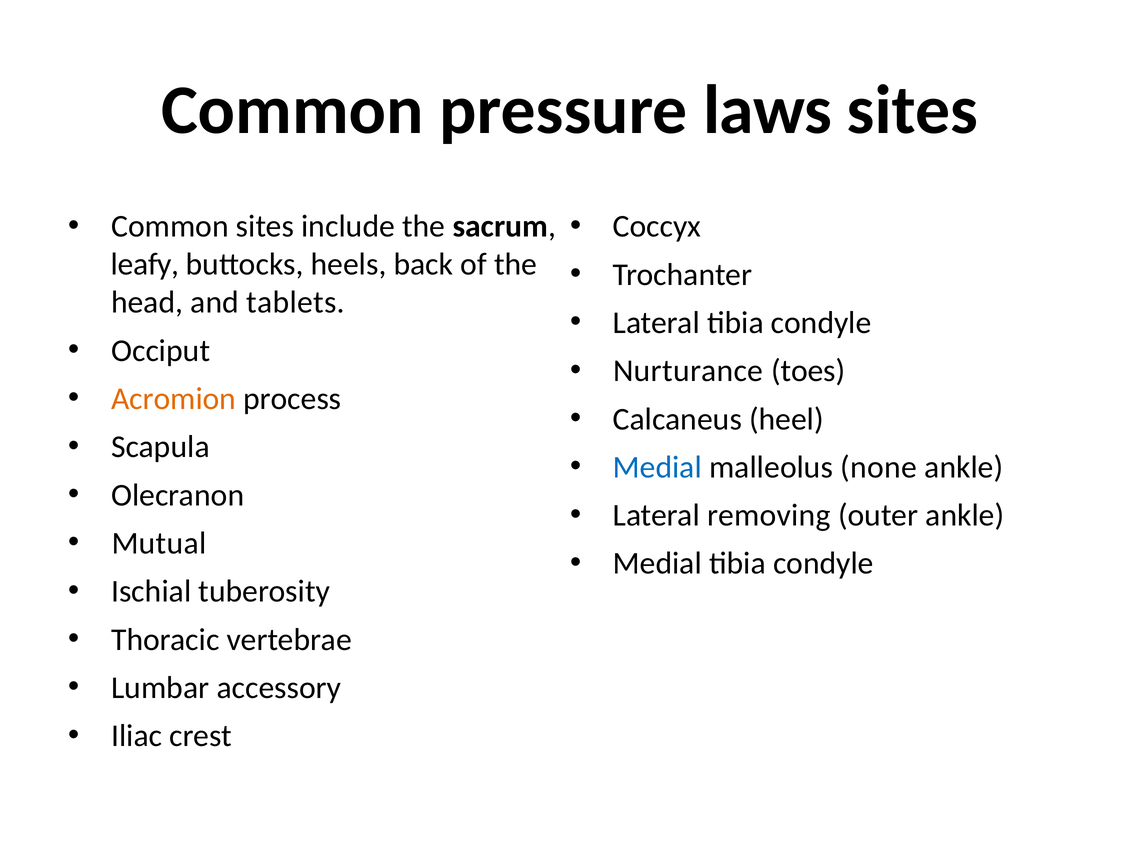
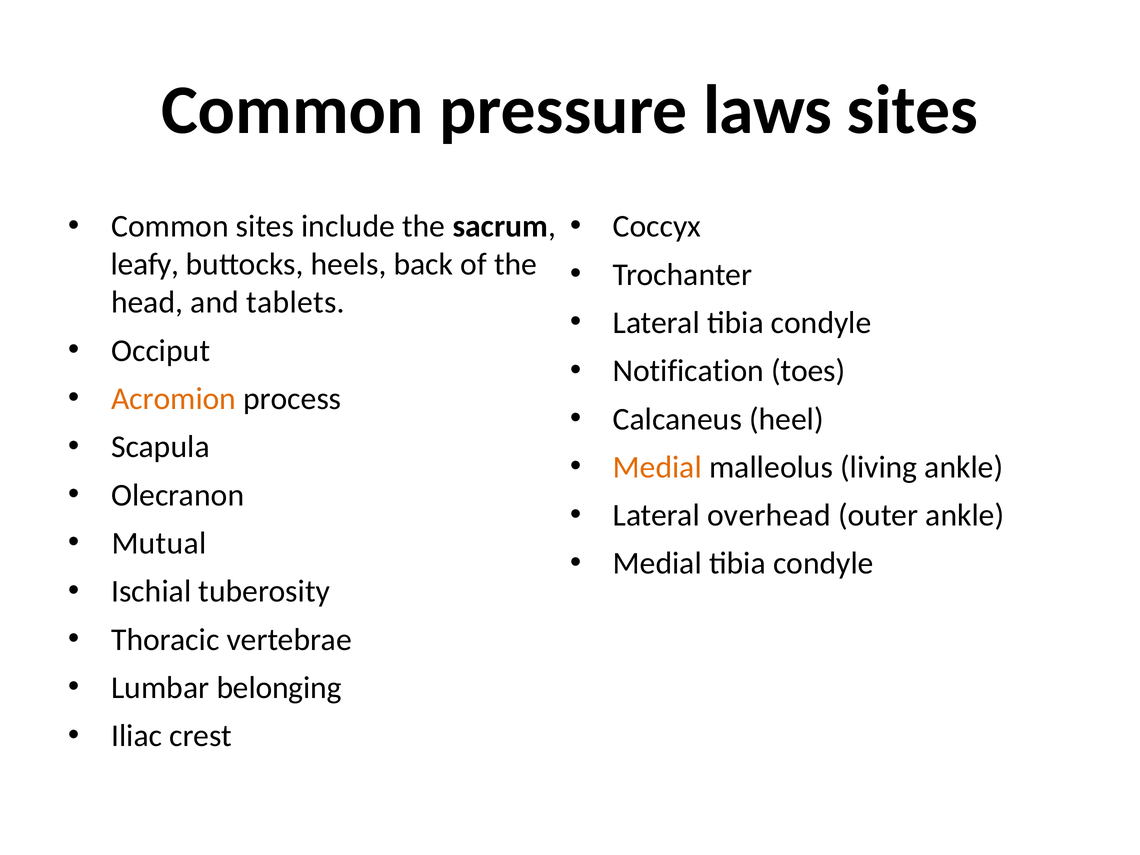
Nurturance: Nurturance -> Notification
Medial at (657, 467) colour: blue -> orange
none: none -> living
removing: removing -> overhead
accessory: accessory -> belonging
